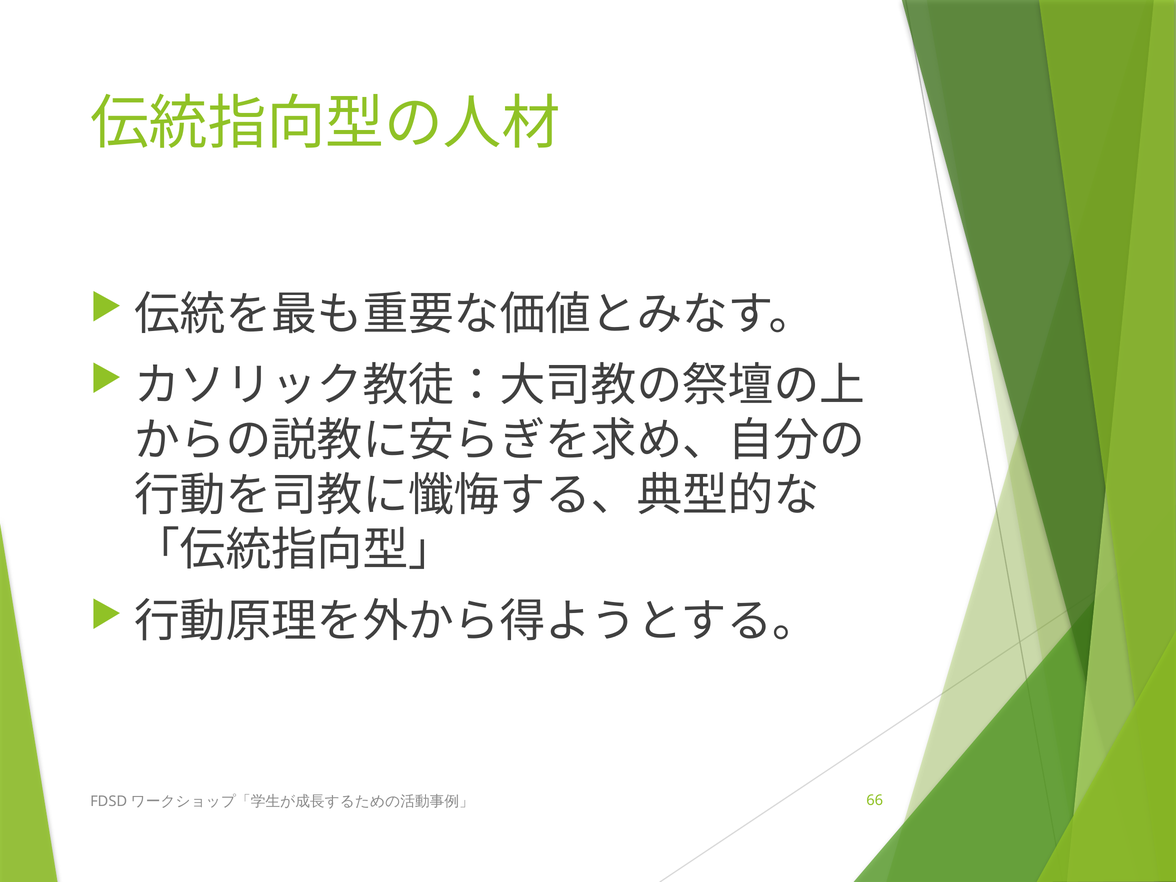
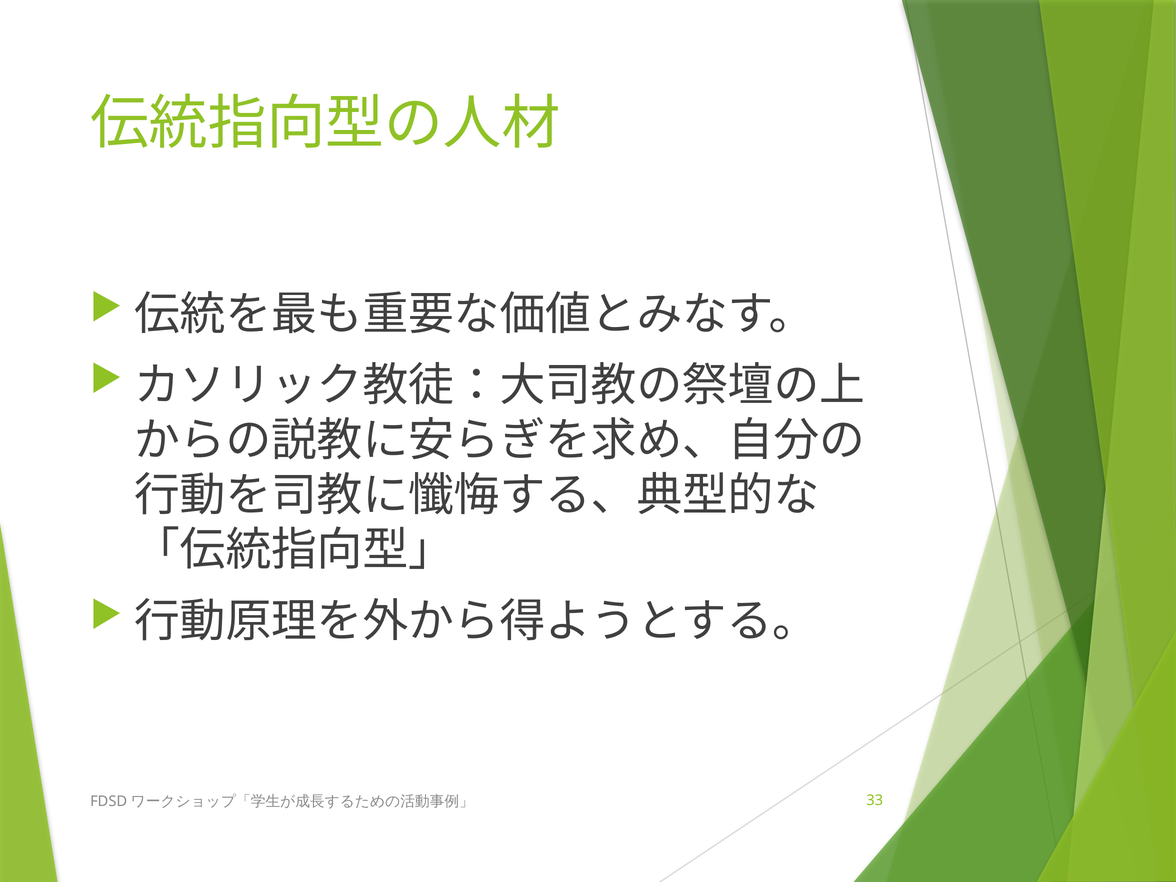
66: 66 -> 33
